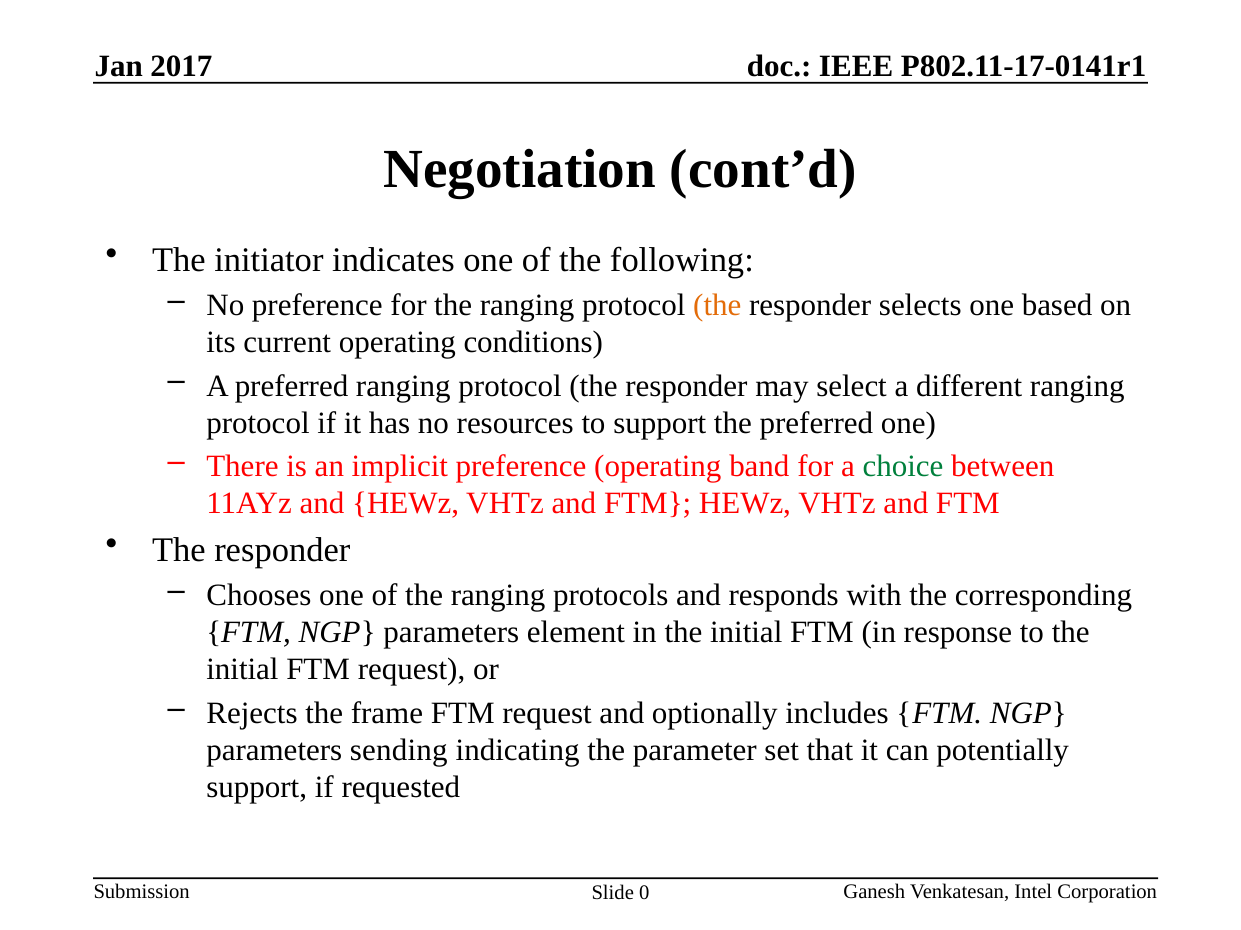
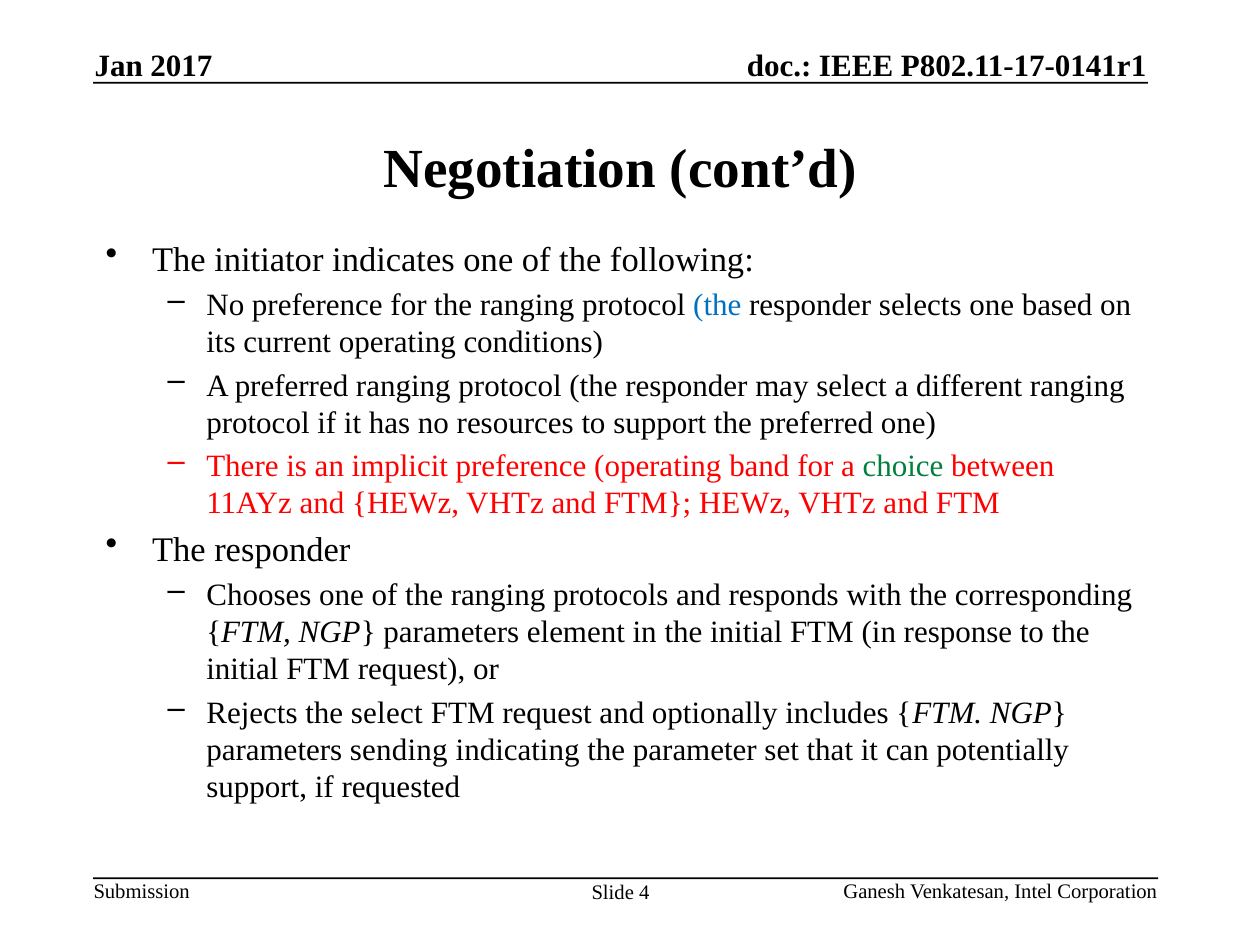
the at (717, 305) colour: orange -> blue
the frame: frame -> select
0: 0 -> 4
